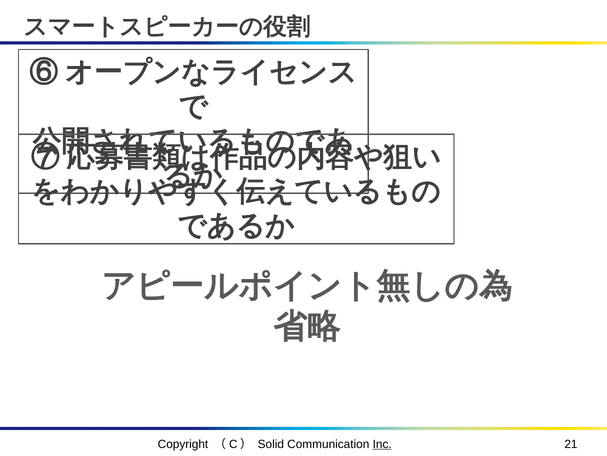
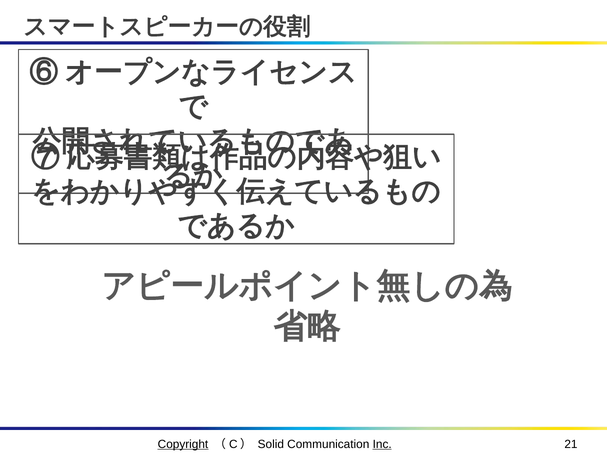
Copyright underline: none -> present
